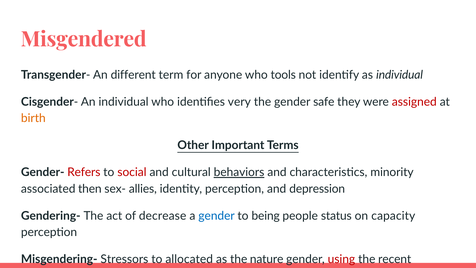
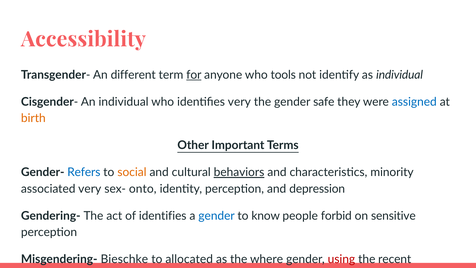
Misgendered: Misgendered -> Accessibility
for underline: none -> present
assigned colour: red -> blue
Refers colour: red -> blue
social colour: red -> orange
associated then: then -> very
allies: allies -> onto
of decrease: decrease -> identifies
being: being -> know
status: status -> forbid
capacity: capacity -> sensitive
Stressors: Stressors -> Bieschke
nature: nature -> where
